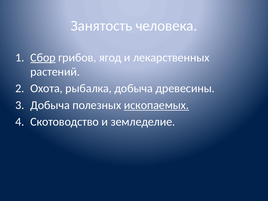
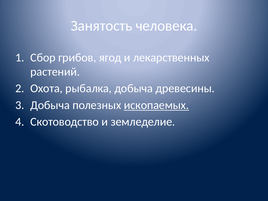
Сбор underline: present -> none
